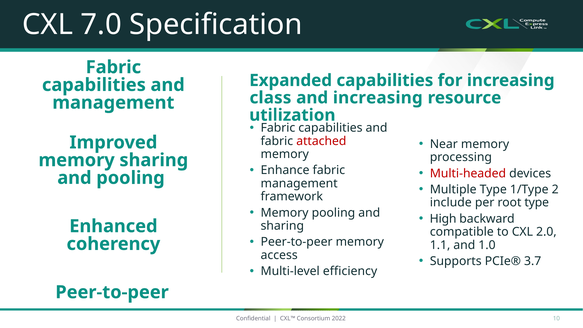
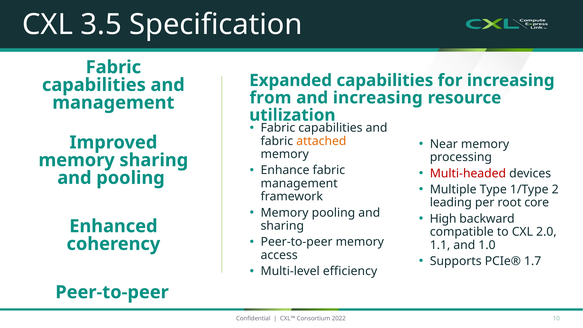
7.0: 7.0 -> 3.5
class: class -> from
attached colour: red -> orange
include: include -> leading
root type: type -> core
3.7: 3.7 -> 1.7
